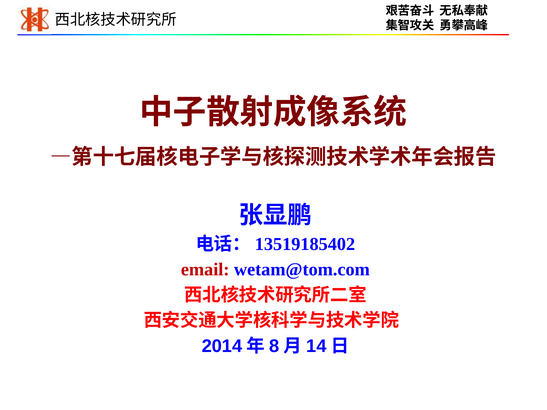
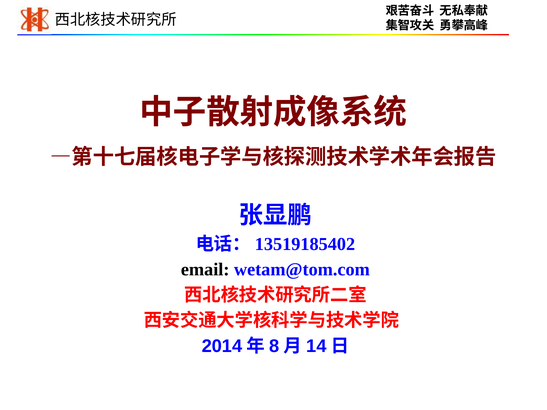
email colour: red -> black
